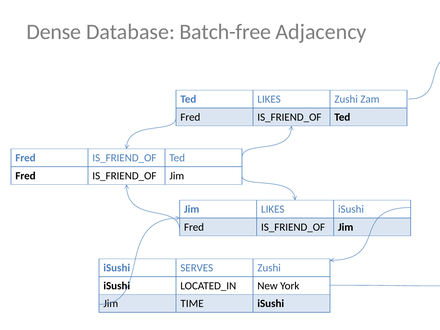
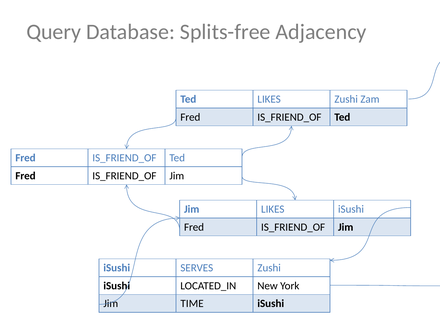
Dense: Dense -> Query
Batch-free: Batch-free -> Splits-free
